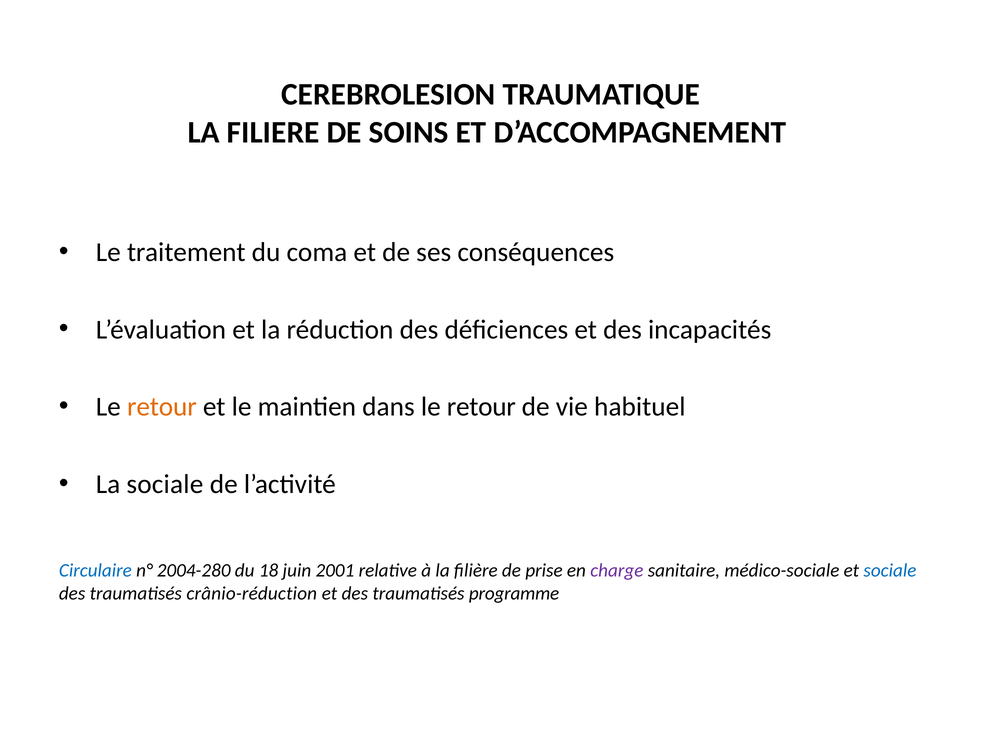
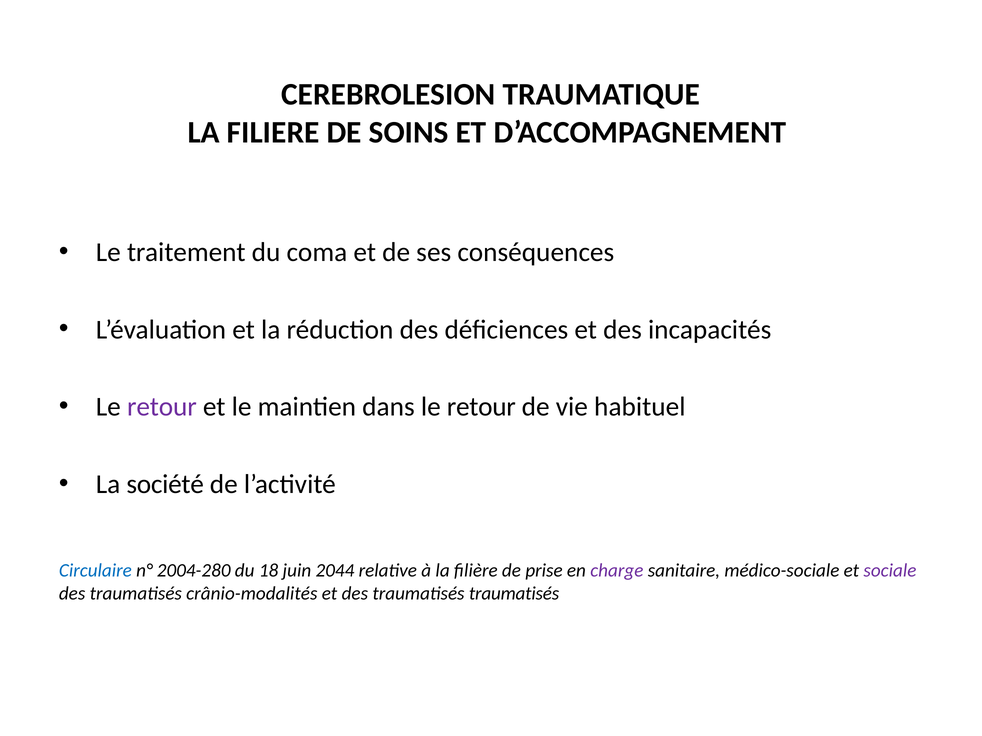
retour at (162, 407) colour: orange -> purple
La sociale: sociale -> société
2001: 2001 -> 2044
sociale at (890, 571) colour: blue -> purple
crânio-réduction: crânio-réduction -> crânio-modalités
traumatisés programme: programme -> traumatisés
